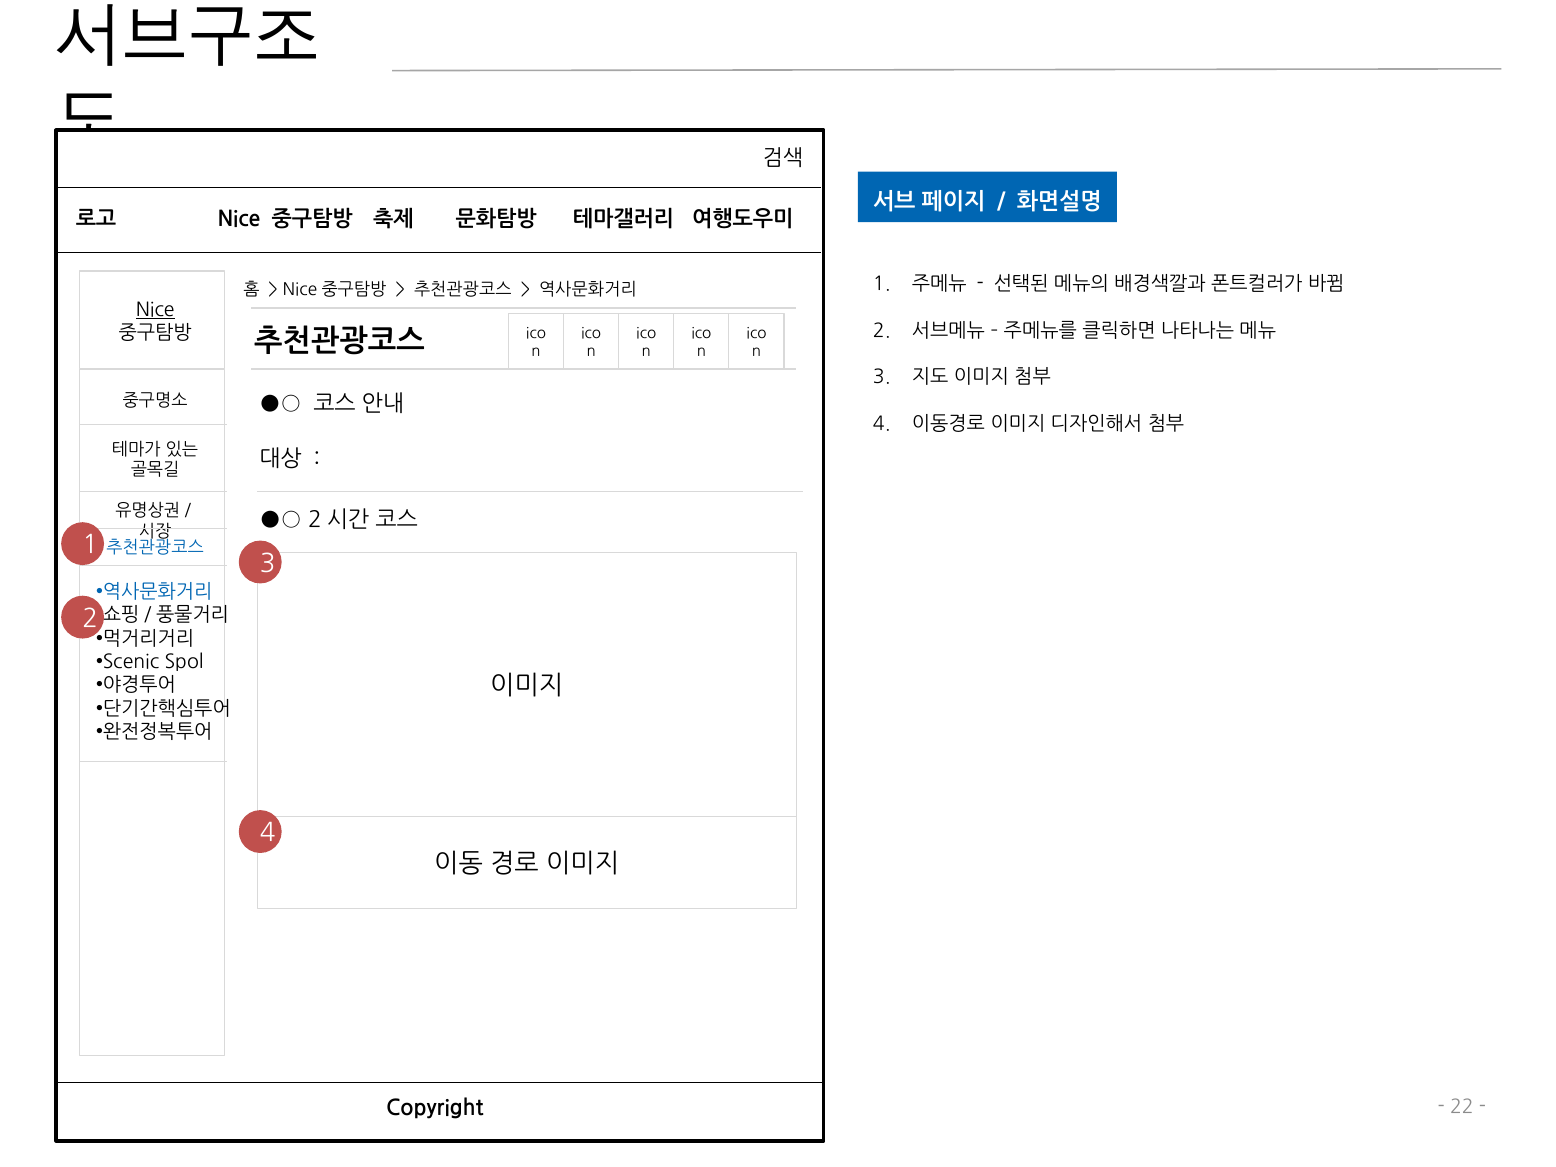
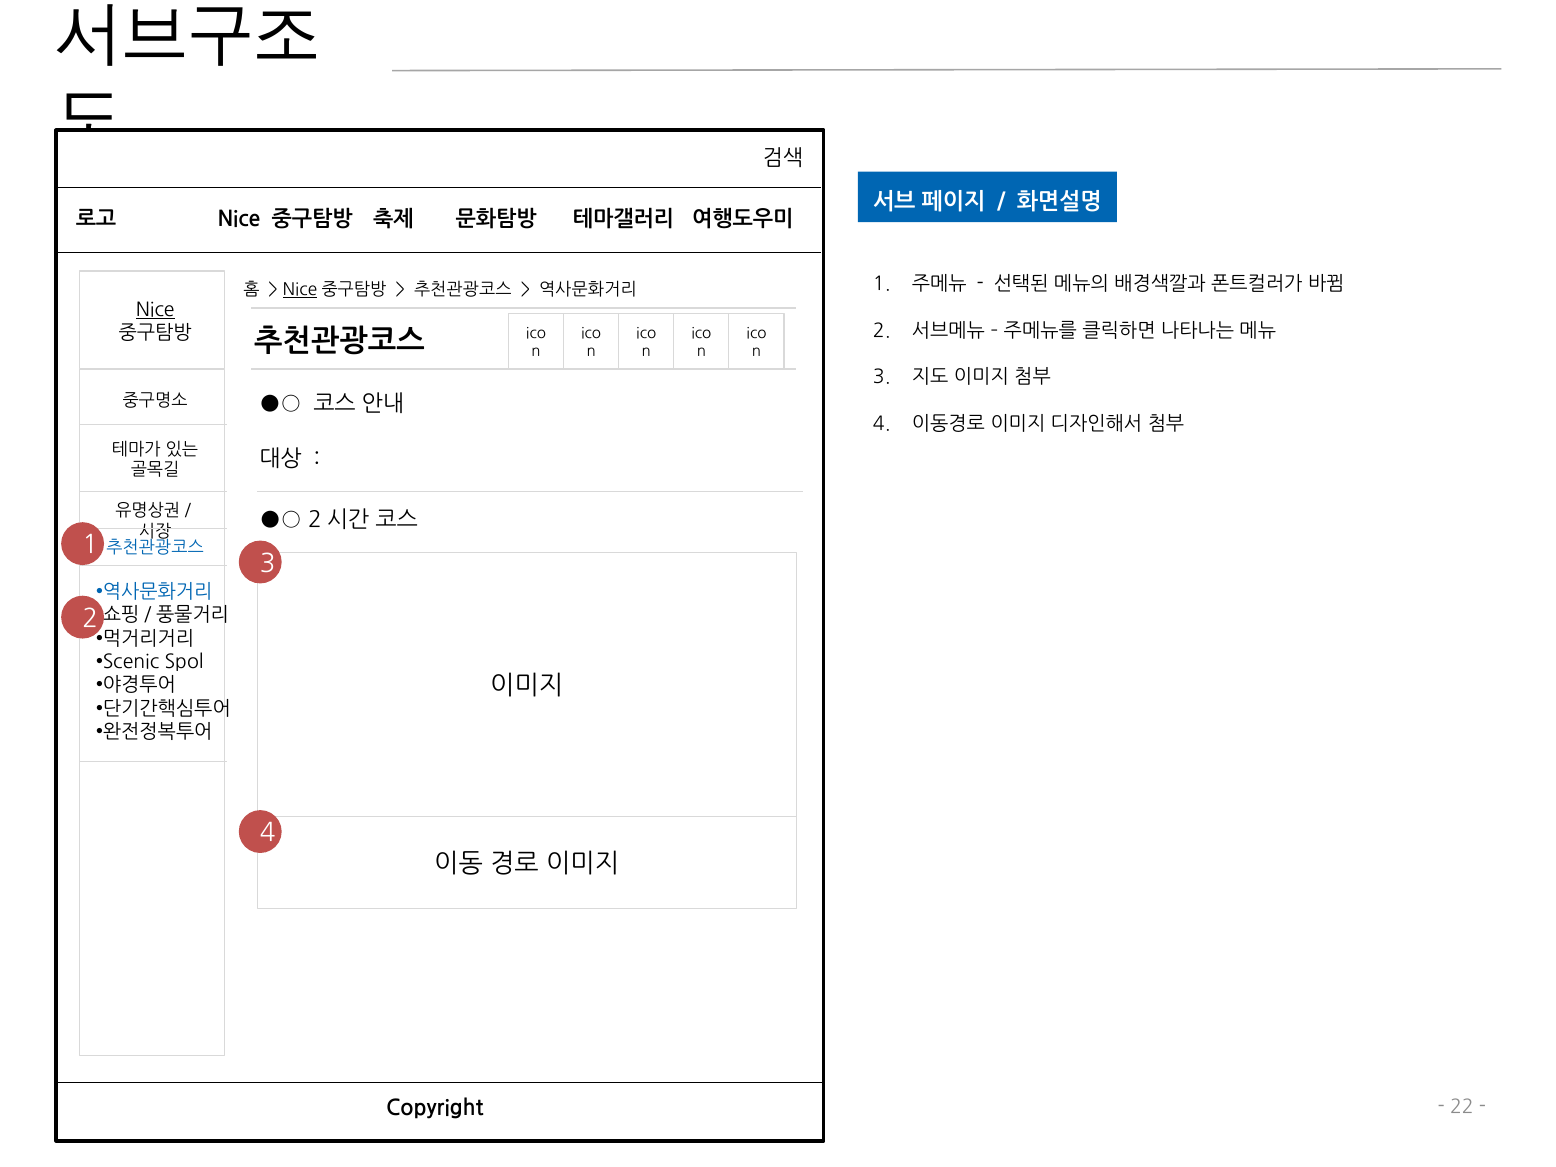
Nice at (300, 290) underline: none -> present
